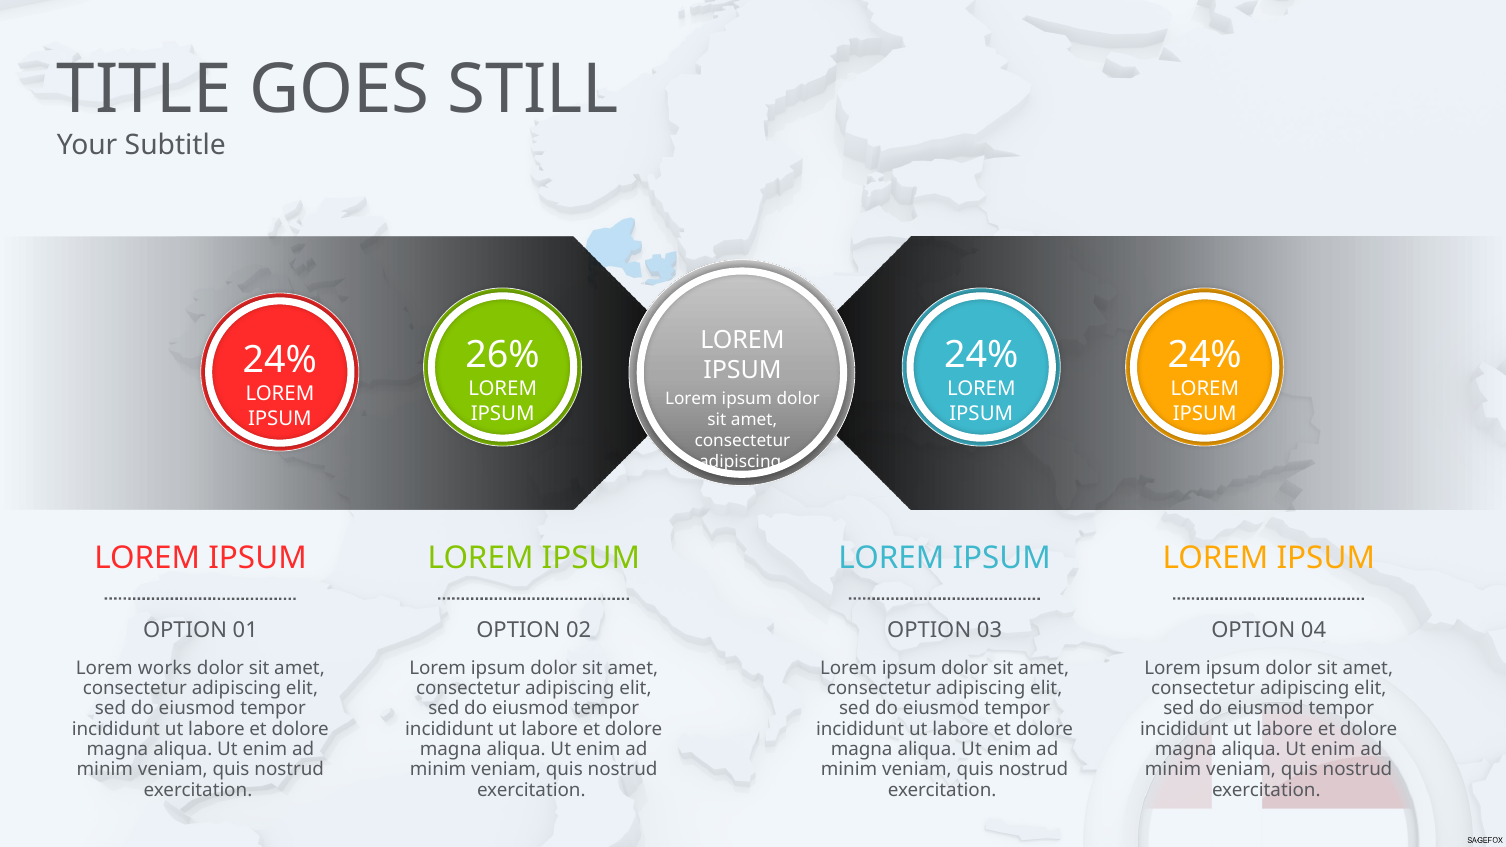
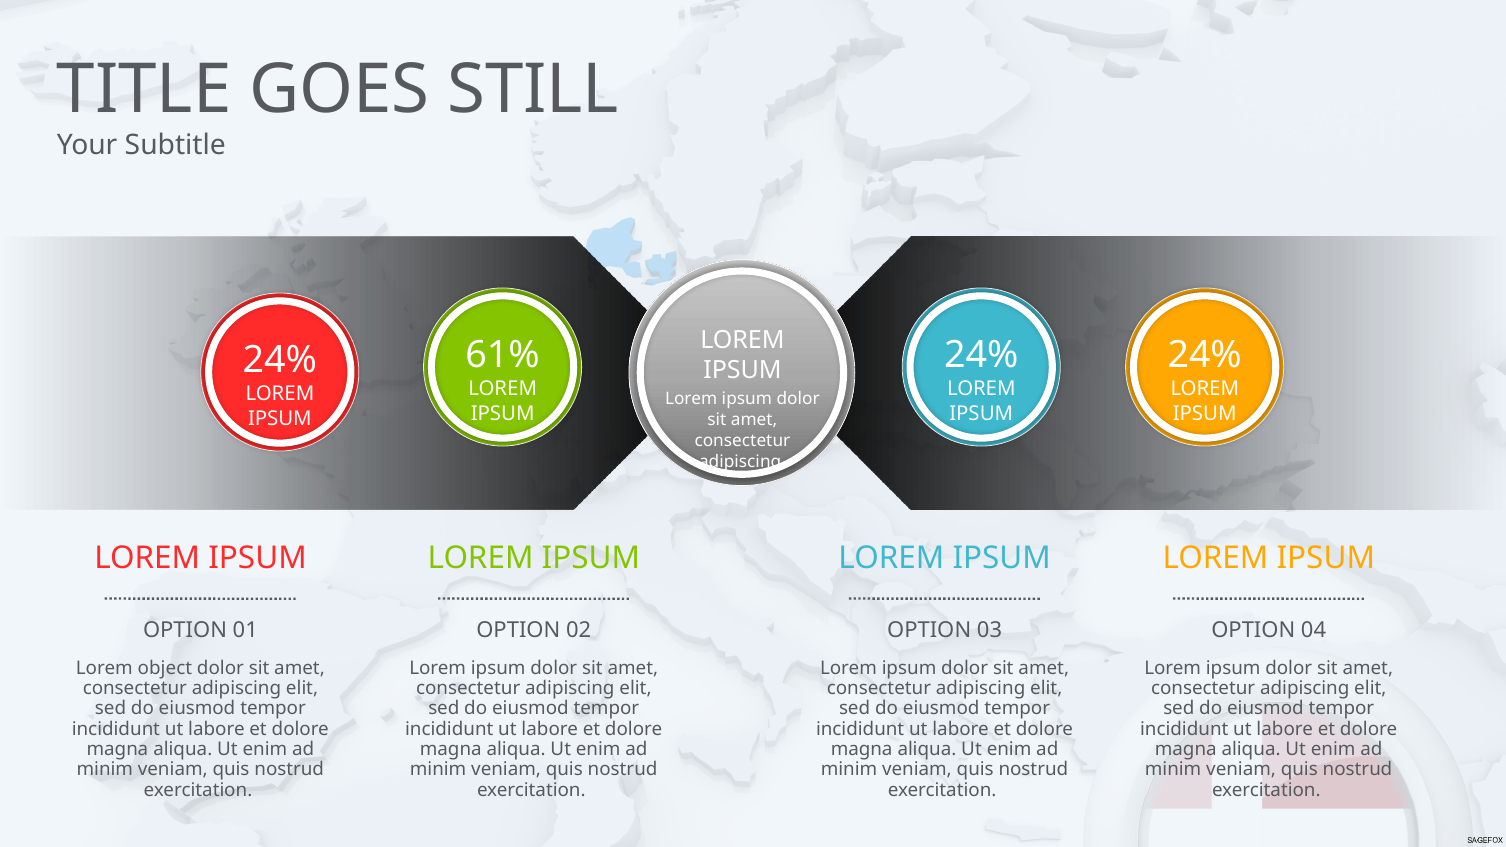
26%: 26% -> 61%
works: works -> object
